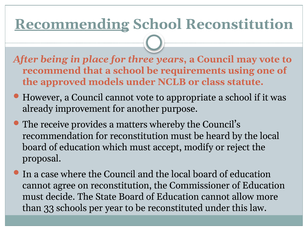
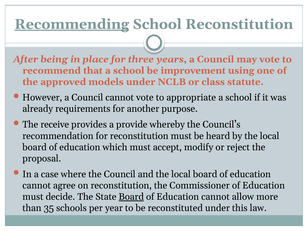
requirements: requirements -> improvement
improvement: improvement -> requirements
matters: matters -> provide
Board at (131, 197) underline: none -> present
33: 33 -> 35
